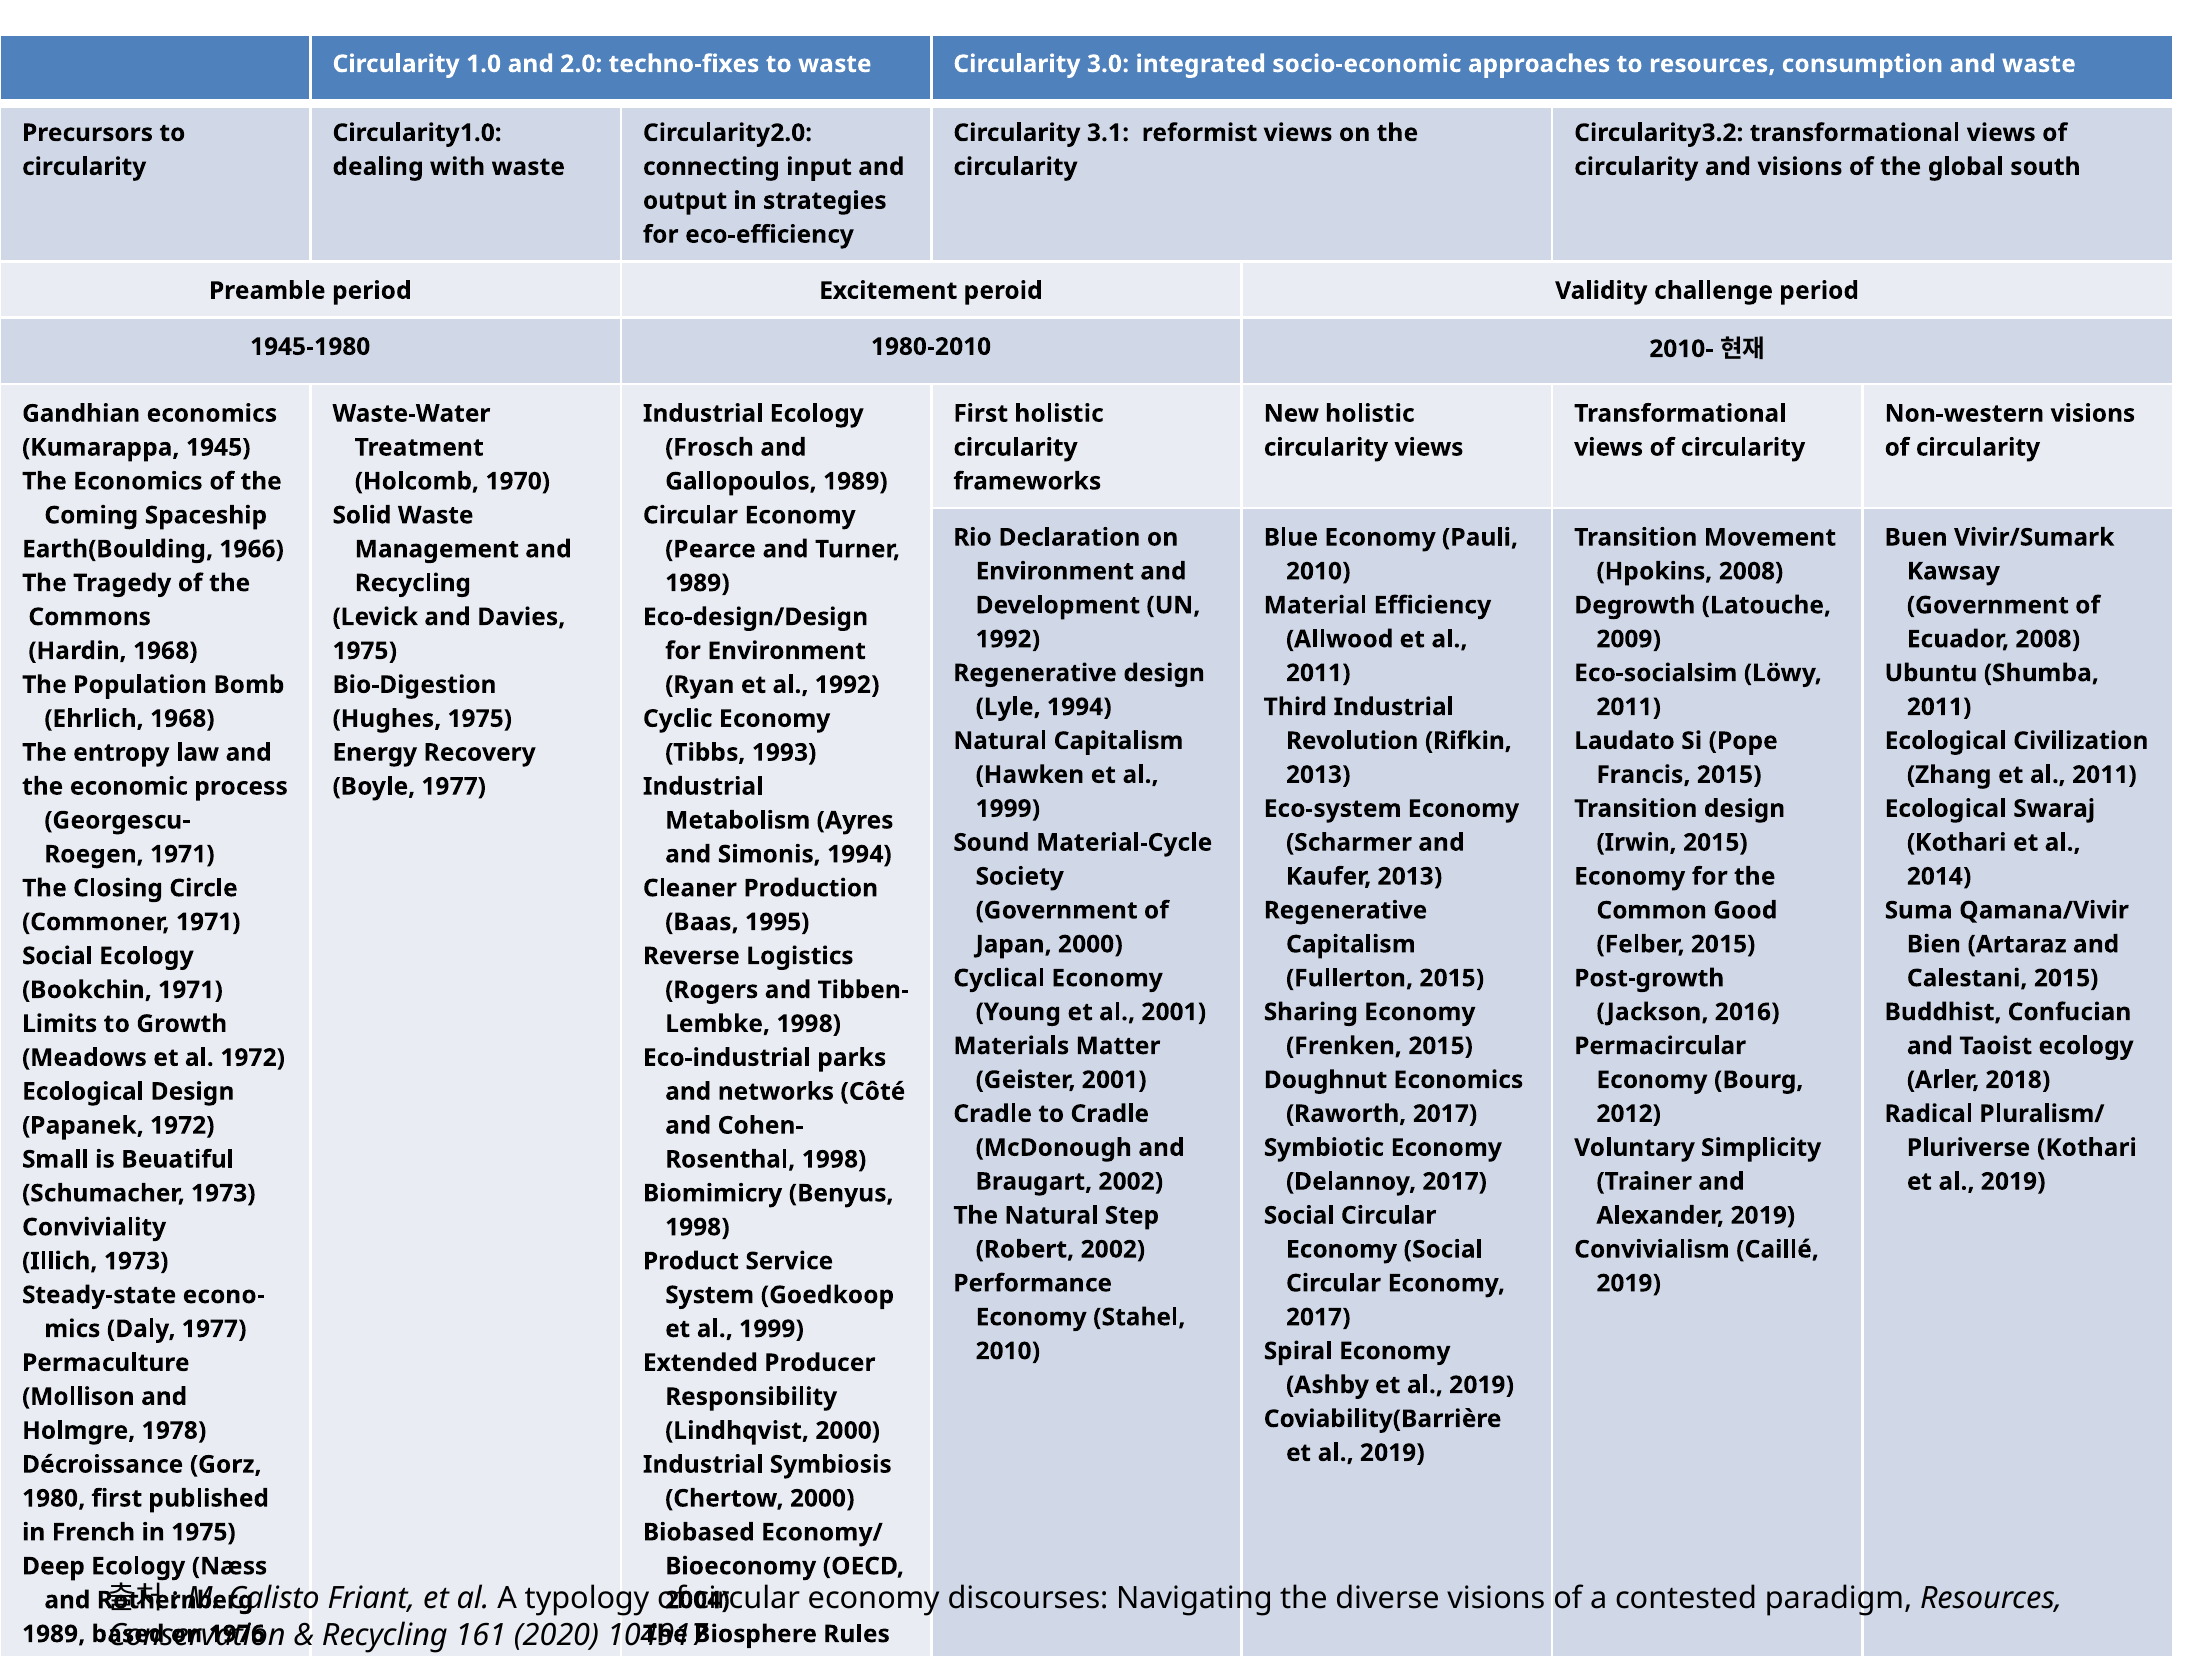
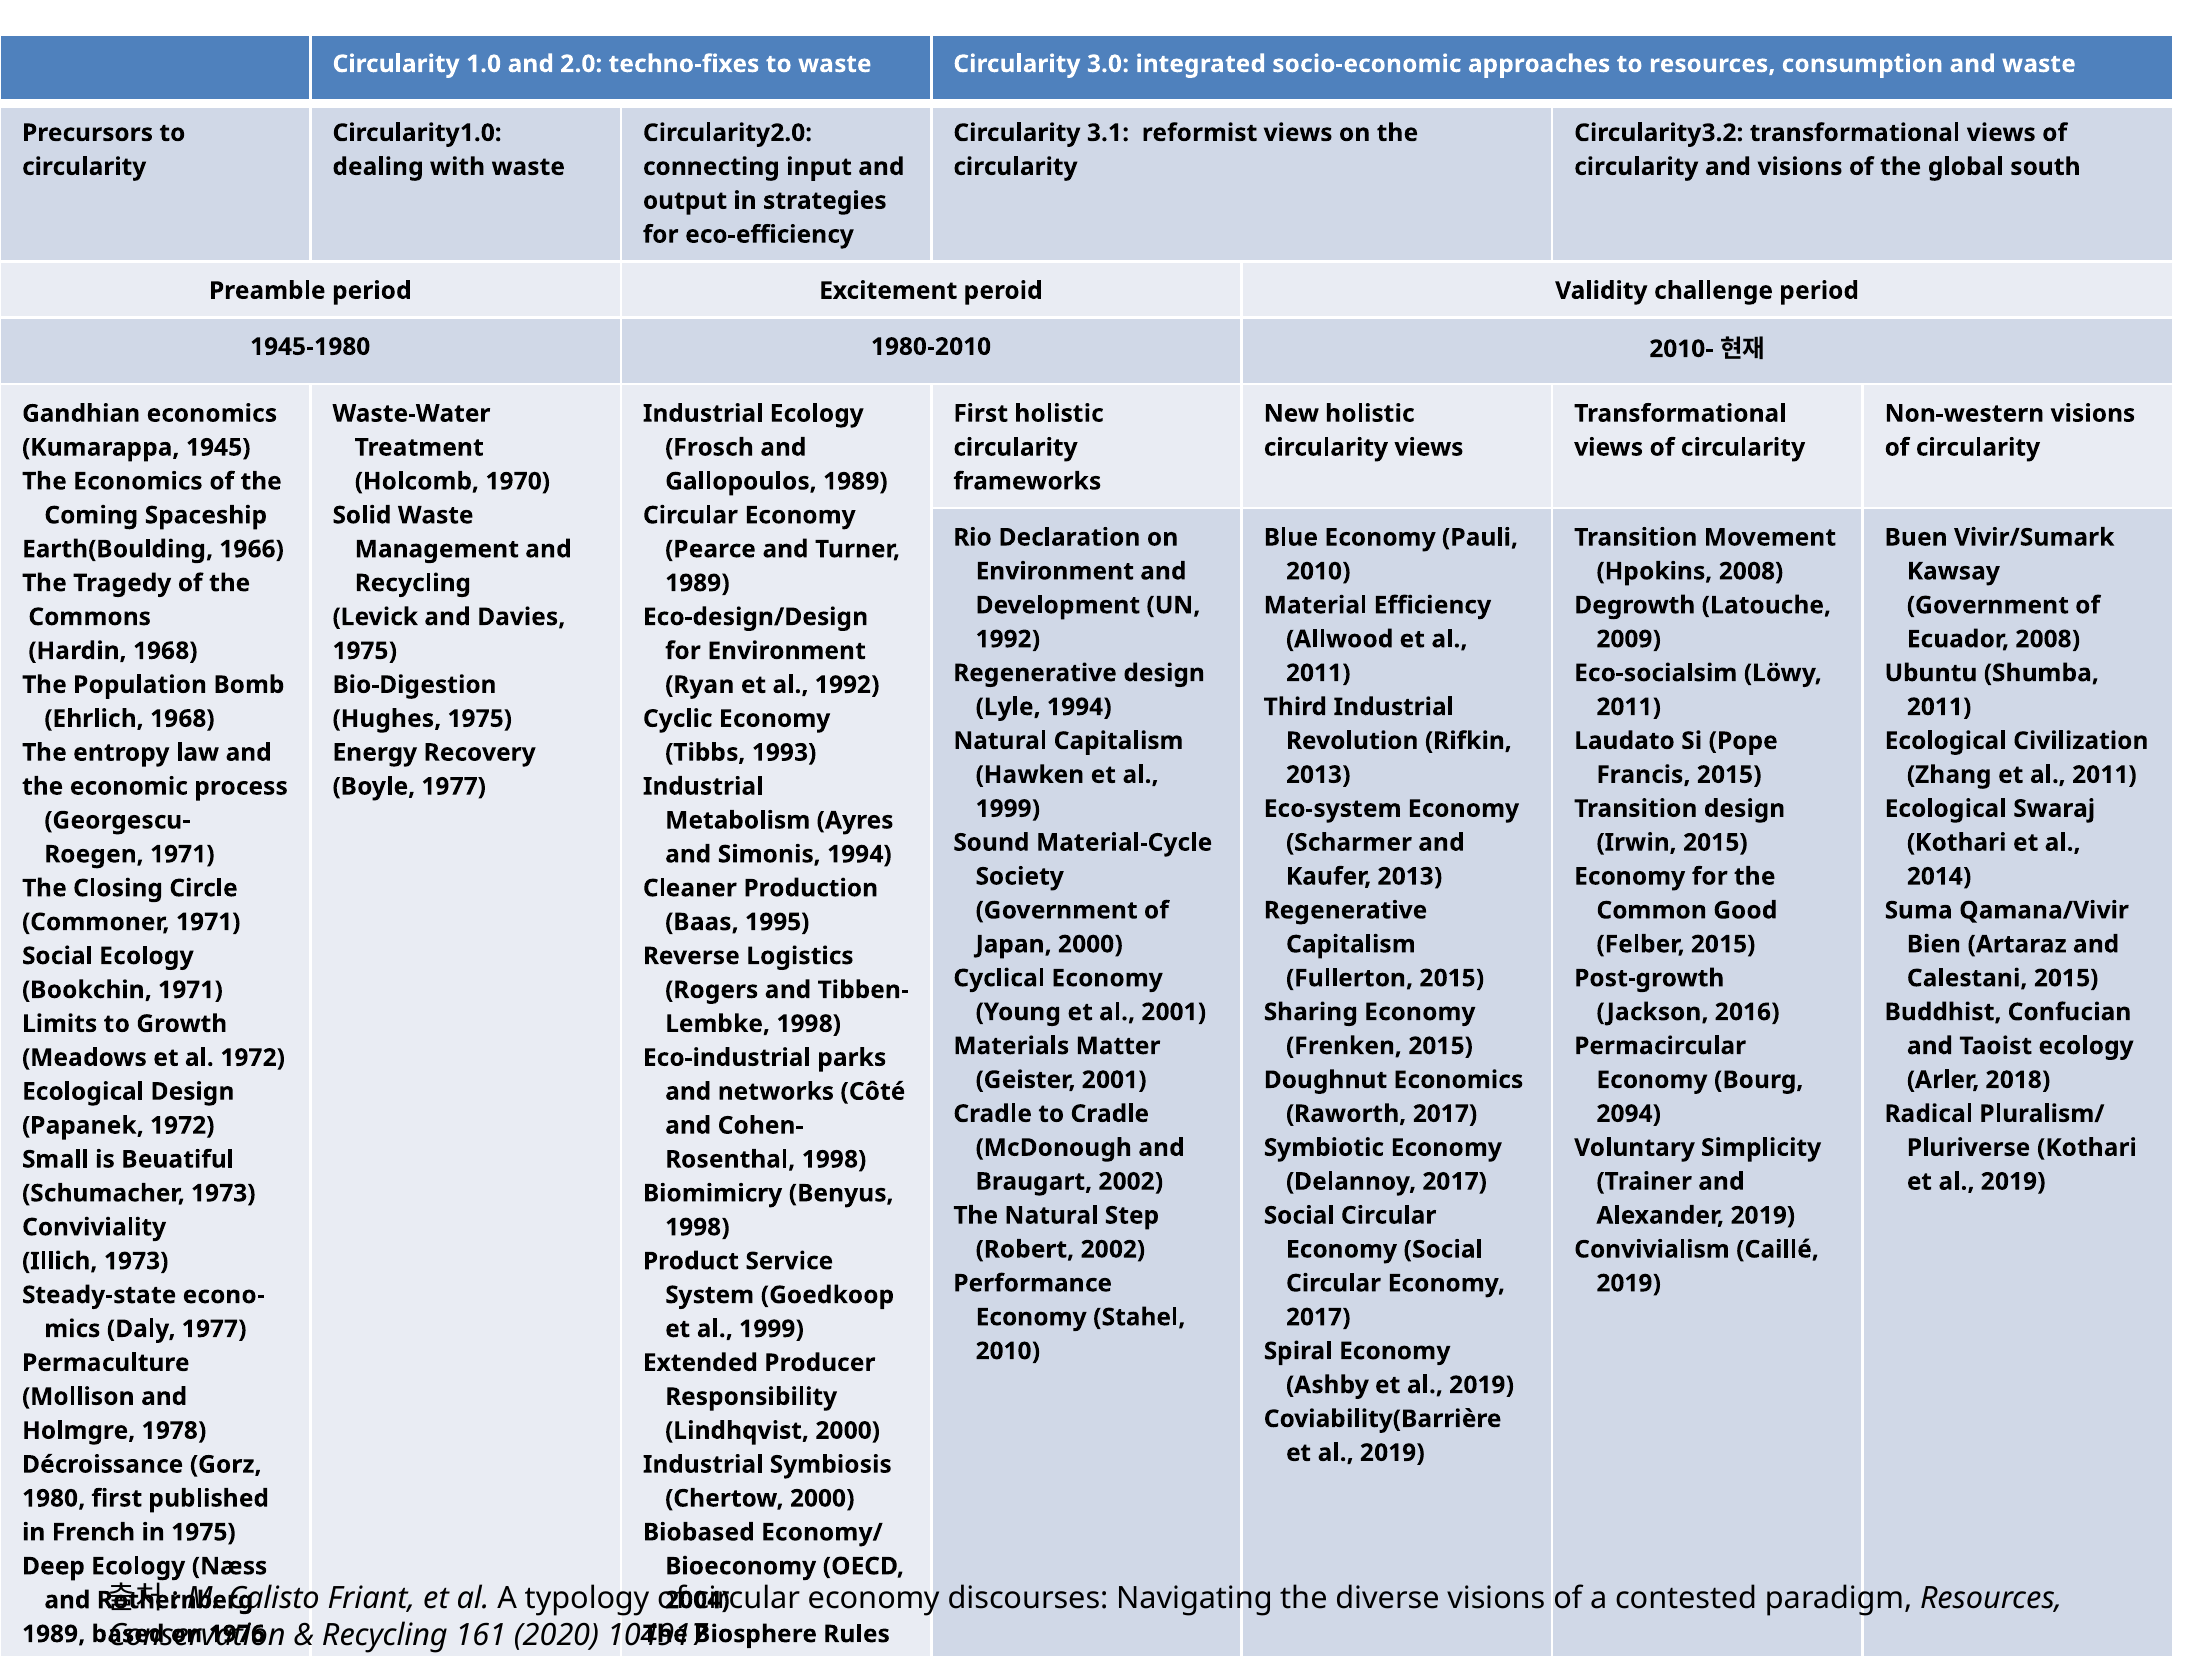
2012: 2012 -> 2094
